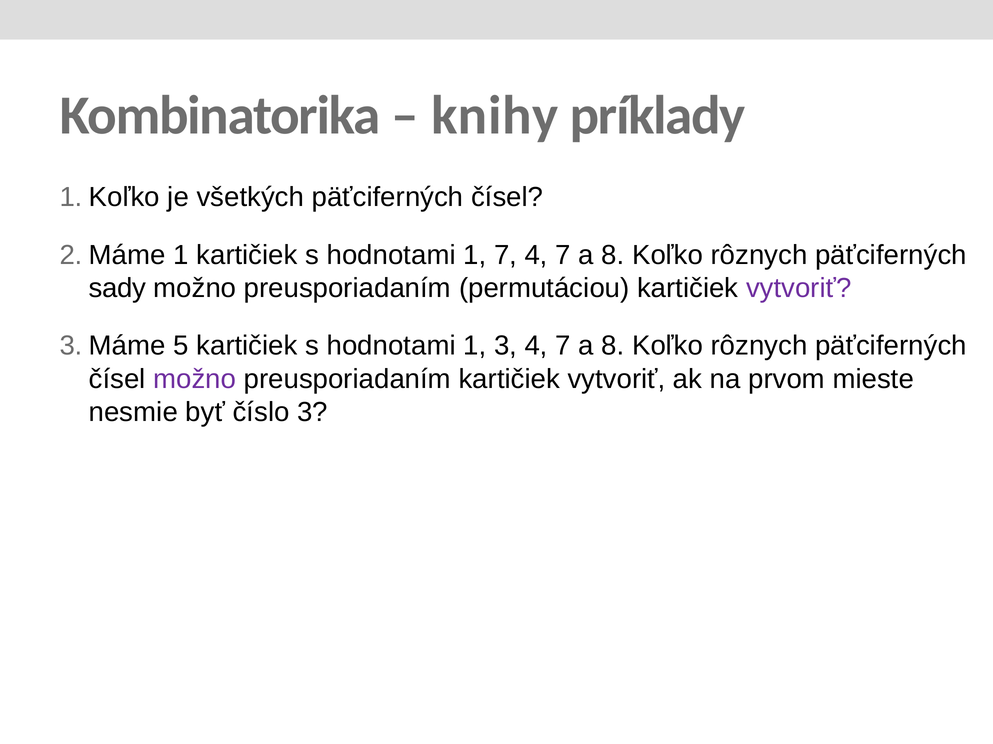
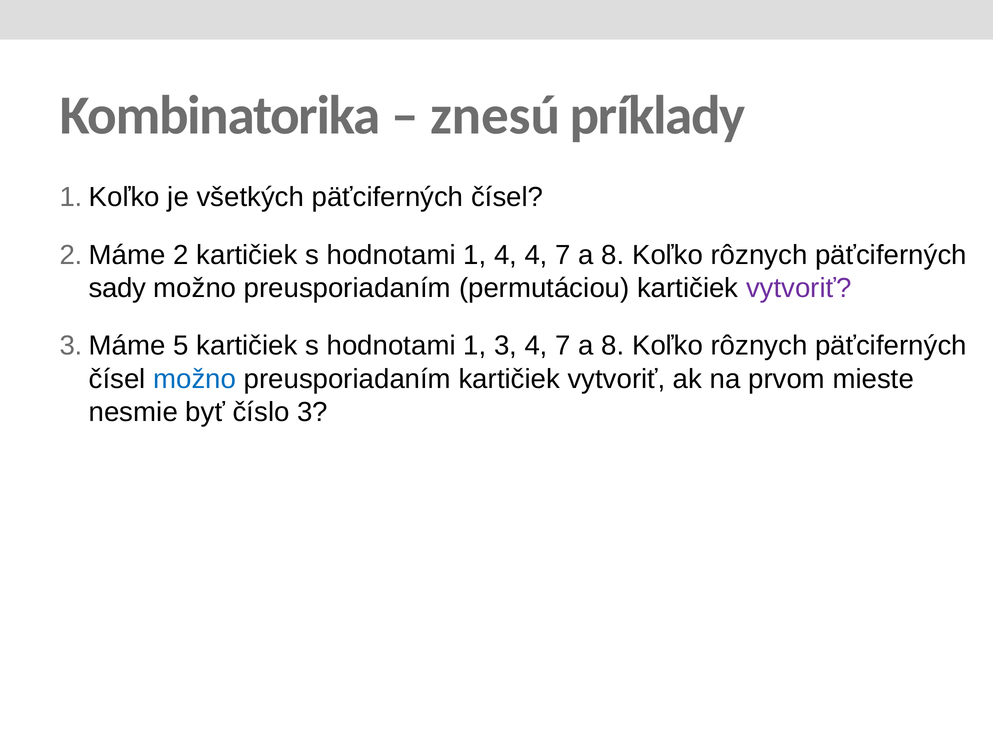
knihy: knihy -> znesú
1 at (181, 255): 1 -> 2
1 7: 7 -> 4
možno at (195, 379) colour: purple -> blue
